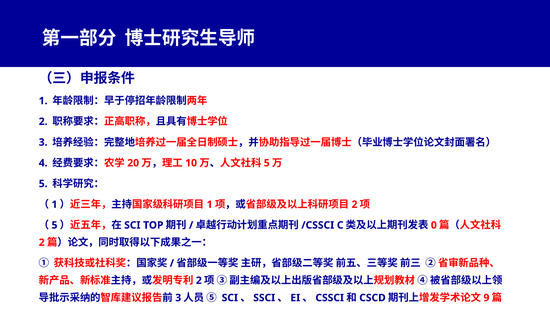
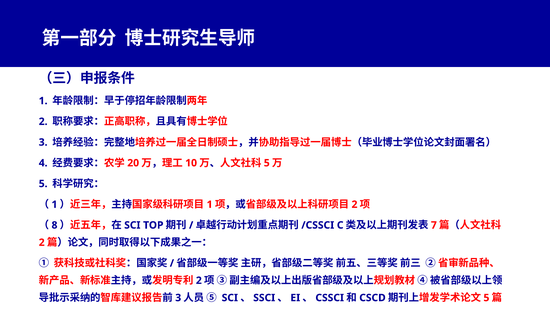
5 at (54, 225): 5 -> 8
0: 0 -> 7
9 at (486, 298): 9 -> 5
